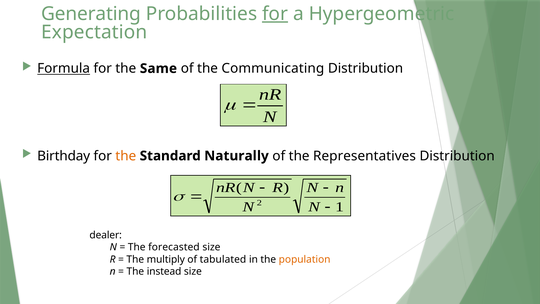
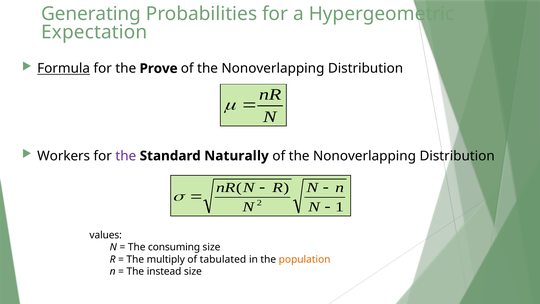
for at (275, 14) underline: present -> none
Same: Same -> Prove
Communicating at (273, 68): Communicating -> Nonoverlapping
Birthday: Birthday -> Workers
the at (126, 156) colour: orange -> purple
Representatives at (364, 156): Representatives -> Nonoverlapping
dealer: dealer -> values
forecasted: forecasted -> consuming
